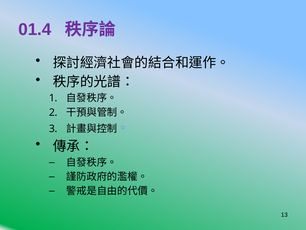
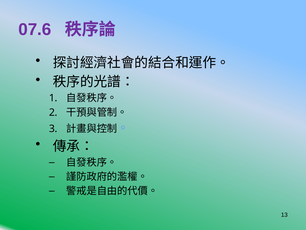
01.4: 01.4 -> 07.6
